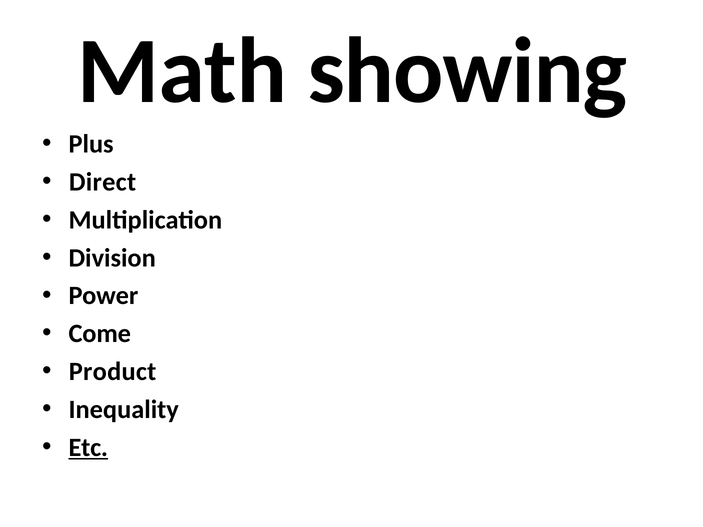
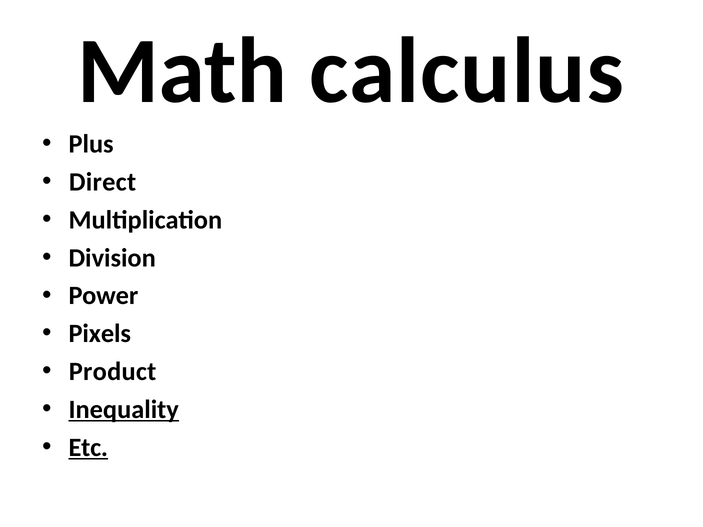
showing: showing -> calculus
Come: Come -> Pixels
Inequality underline: none -> present
